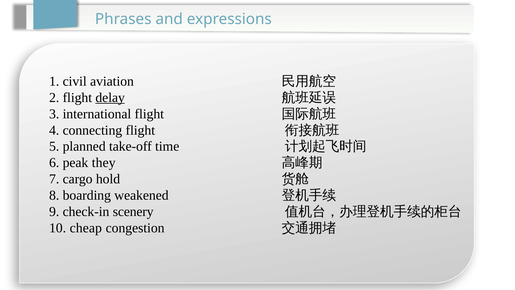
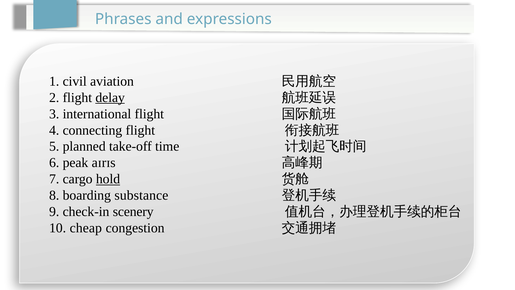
they: they -> aɪrɪs
hold underline: none -> present
weakened: weakened -> substance
